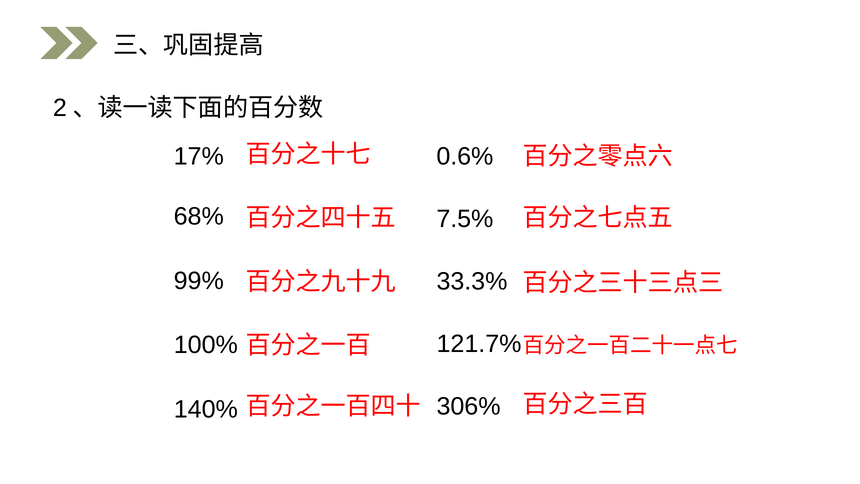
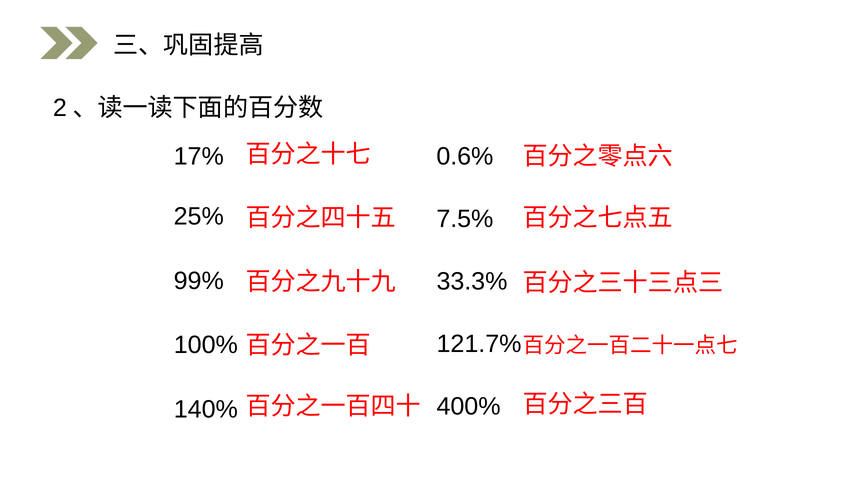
68%: 68% -> 25%
306%: 306% -> 400%
